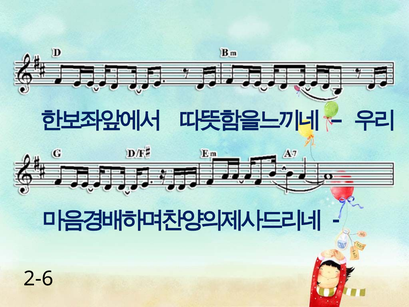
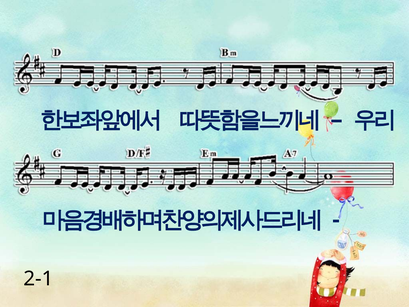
2-6: 2-6 -> 2-1
